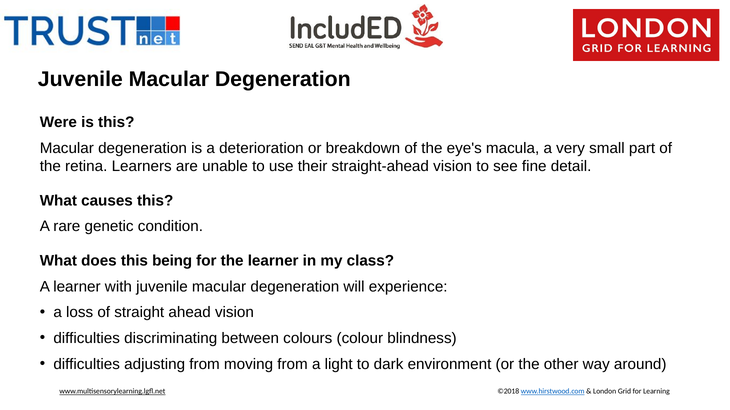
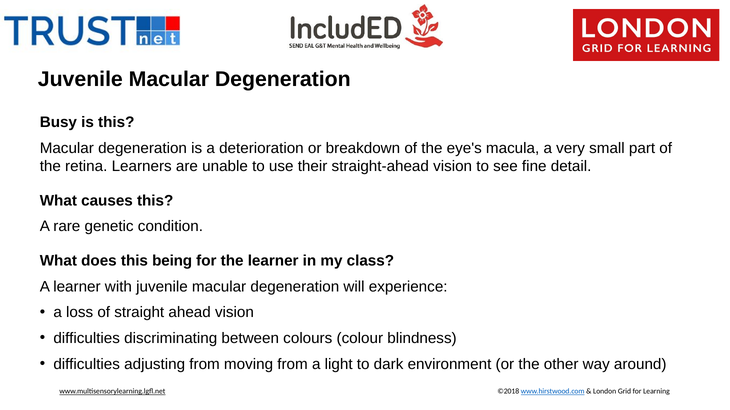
Were: Were -> Busy
